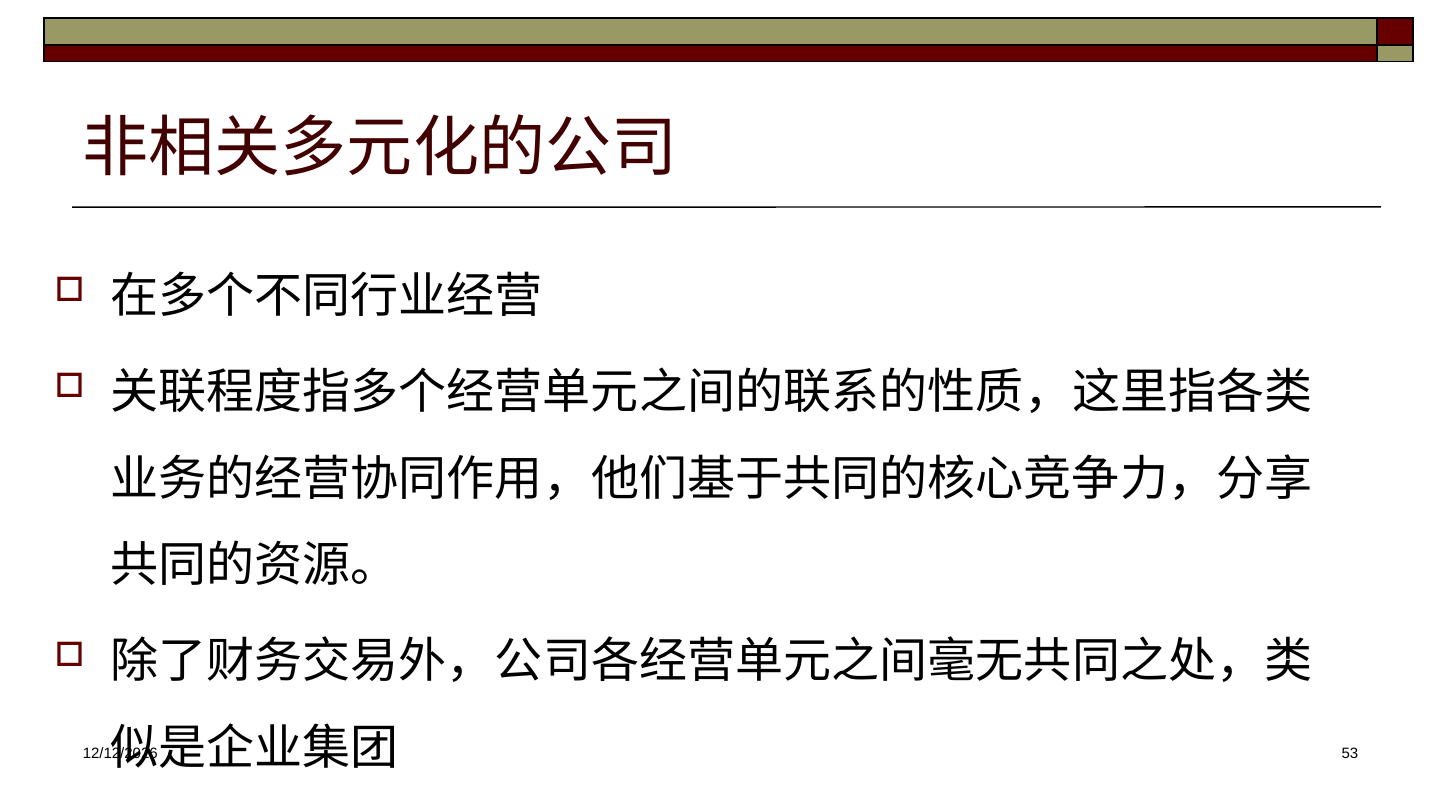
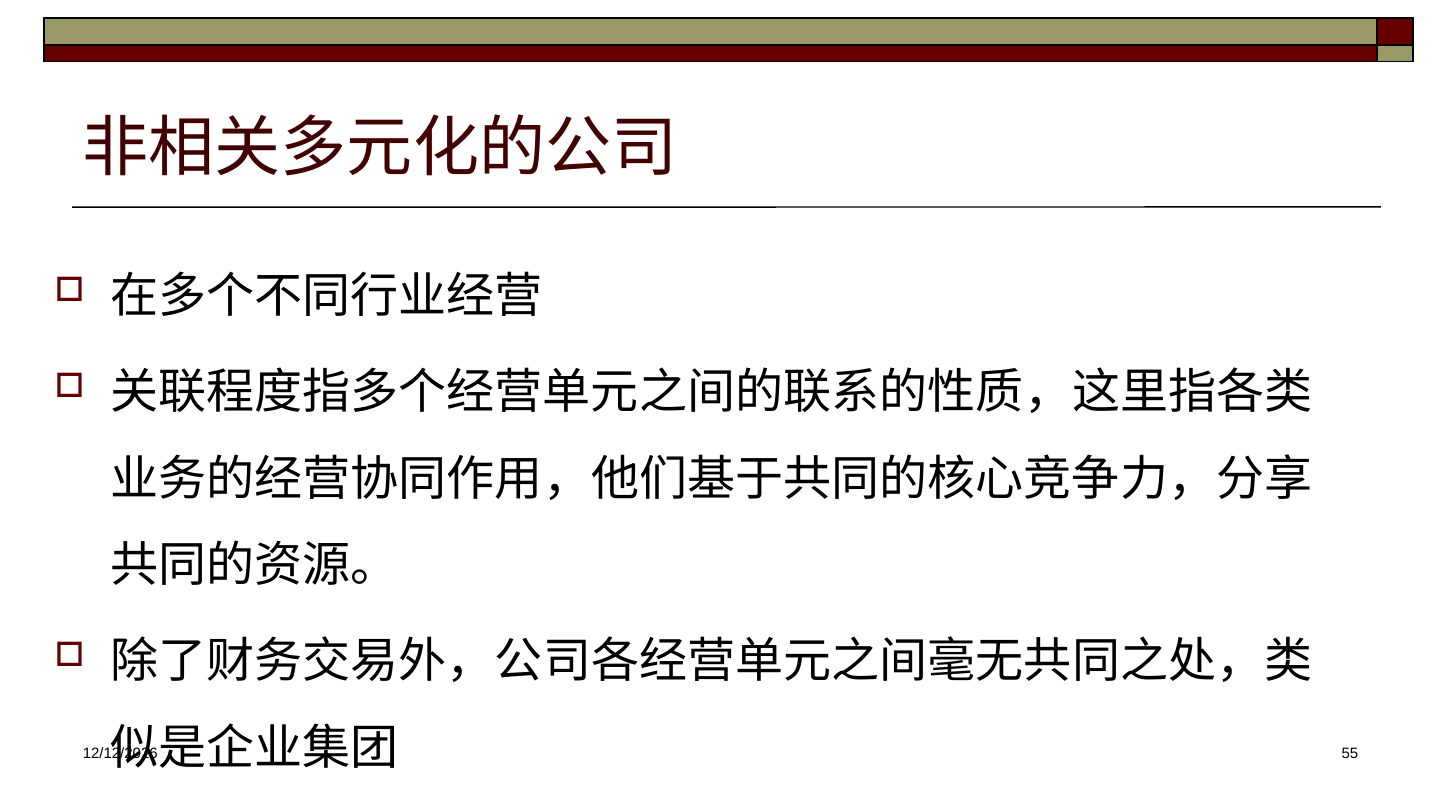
53: 53 -> 55
